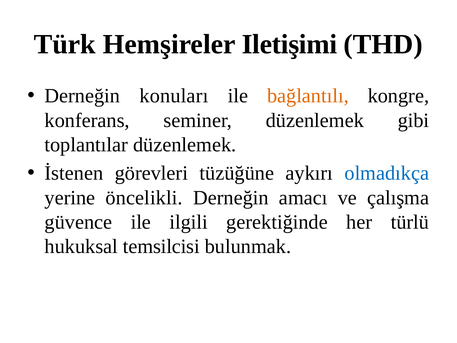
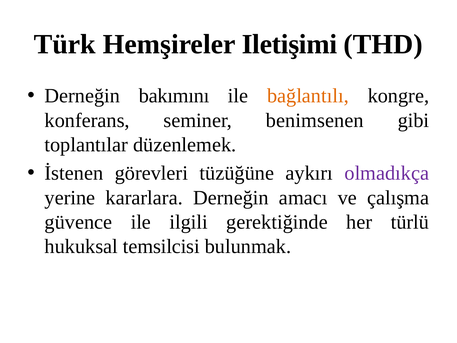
konuları: konuları -> bakımını
seminer düzenlemek: düzenlemek -> benimsenen
olmadıkça colour: blue -> purple
öncelikli: öncelikli -> kararlara
